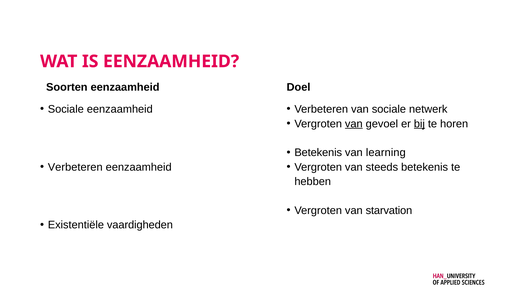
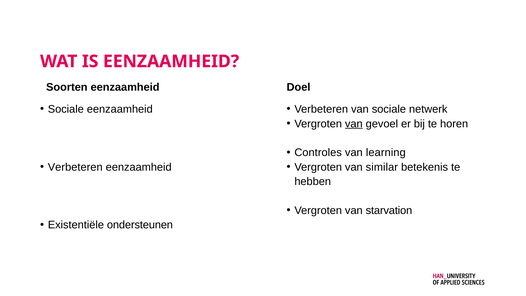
bij underline: present -> none
Betekenis at (318, 153): Betekenis -> Controles
steeds: steeds -> similar
vaardigheden: vaardigheden -> ondersteunen
